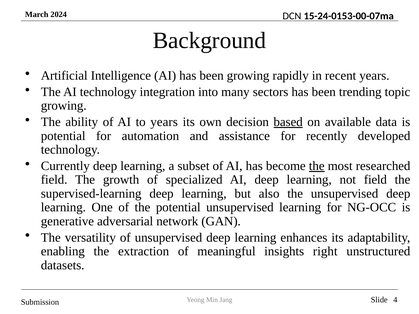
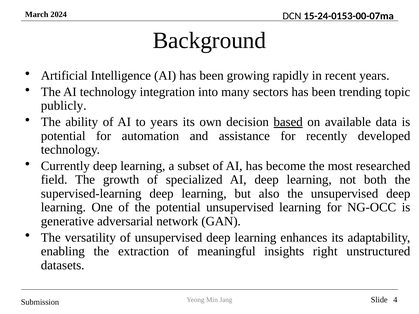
growing at (64, 106): growing -> publicly
the at (317, 166) underline: present -> none
not field: field -> both
